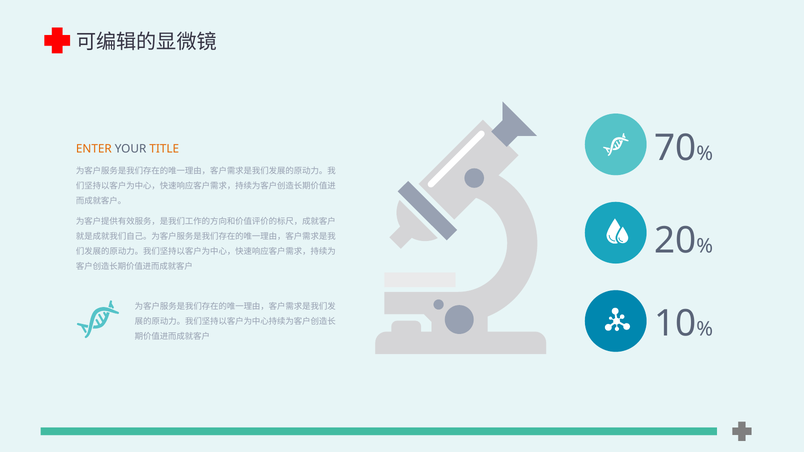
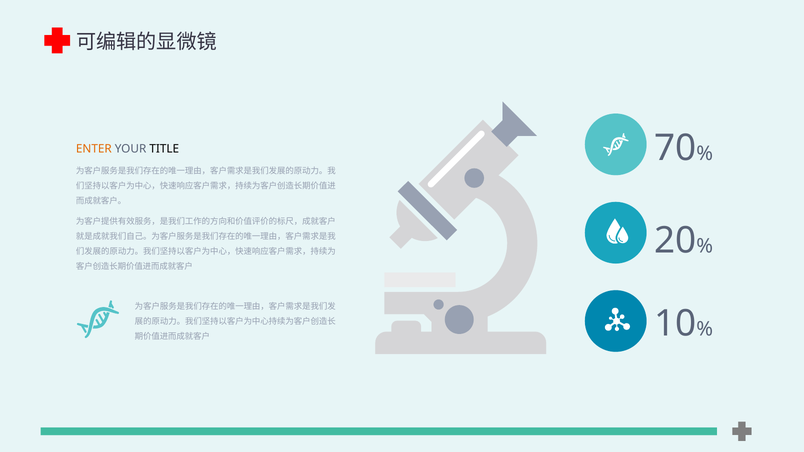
TITLE colour: orange -> black
